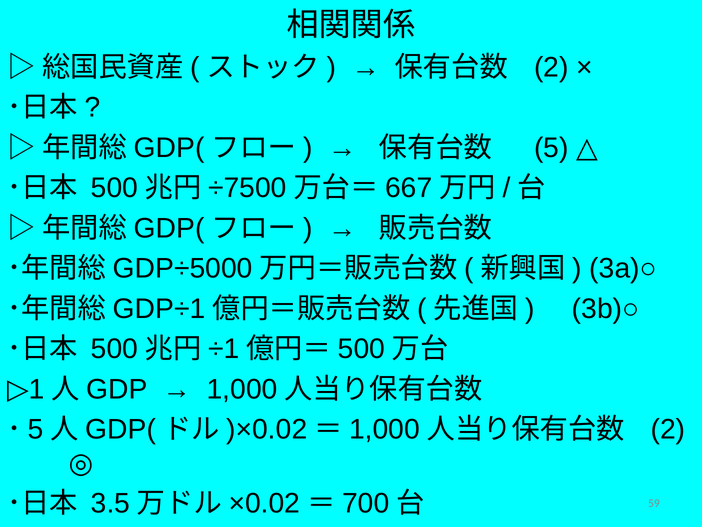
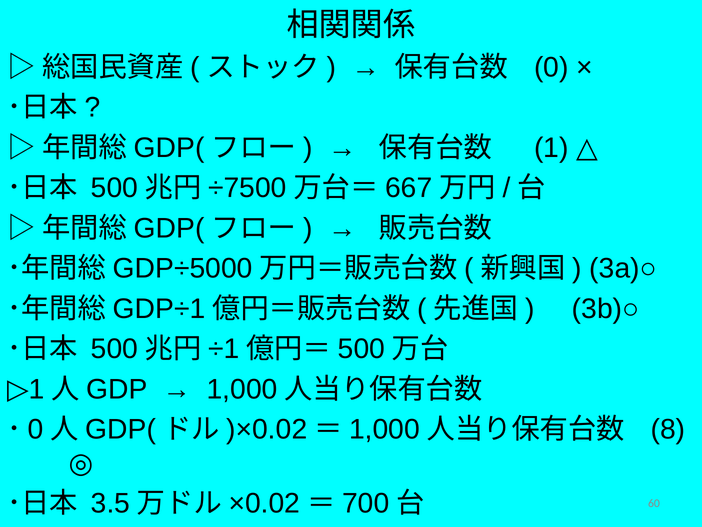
2 at (551, 67): 2 -> 0
5 at (551, 148): 5 -> 1
5 at (36, 429): 5 -> 0
2 at (668, 429): 2 -> 8
59: 59 -> 60
